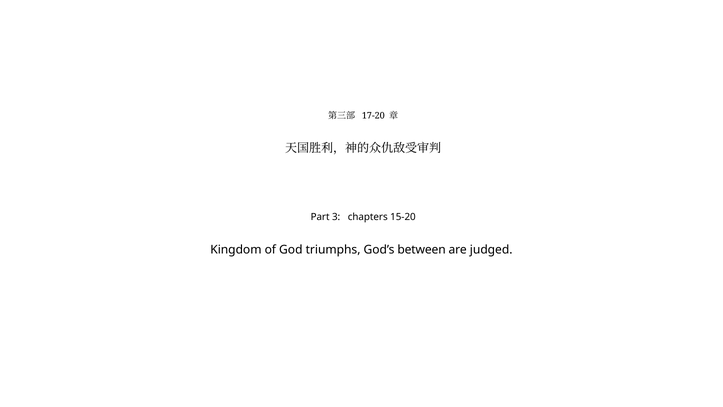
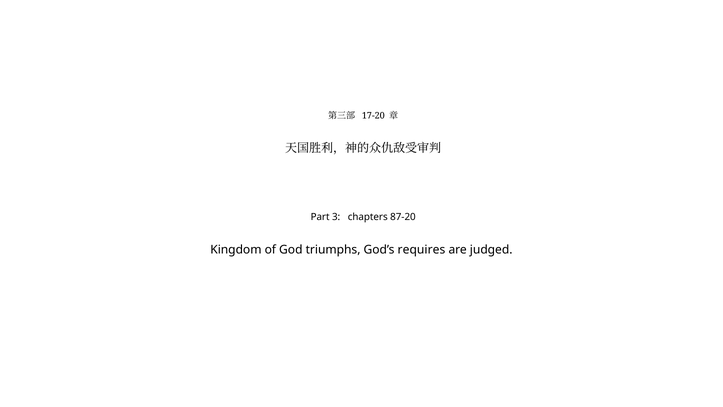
15-20: 15-20 -> 87-20
between: between -> requires
